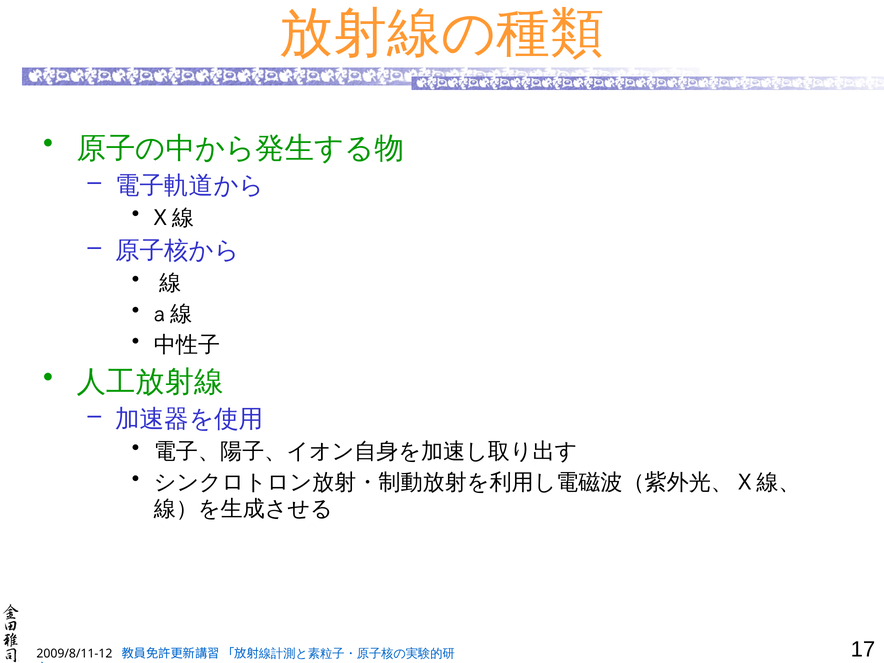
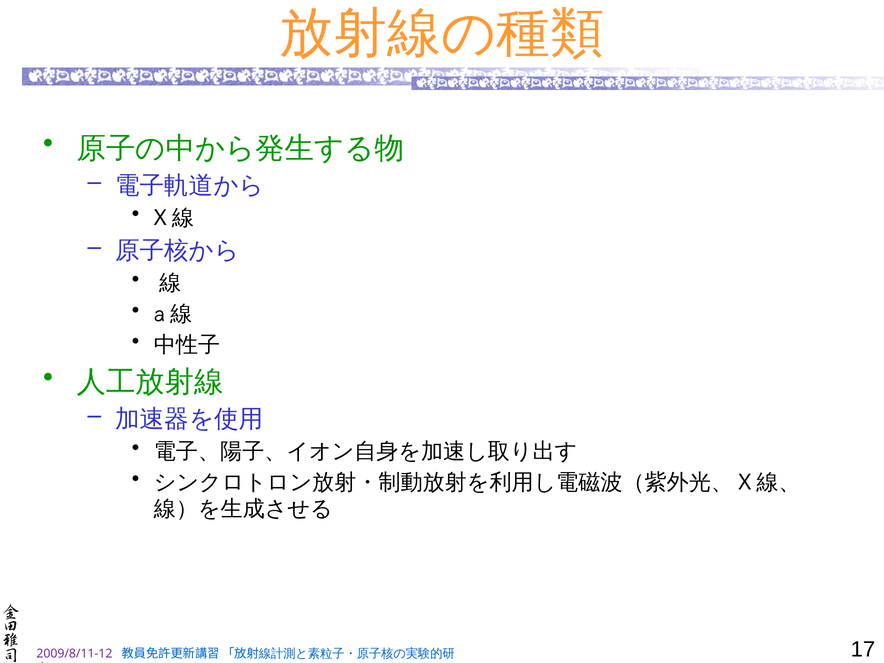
2009/8/11-12 colour: black -> purple
